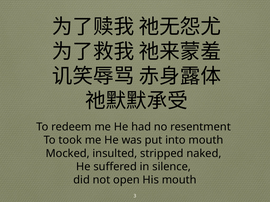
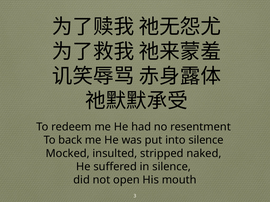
took: took -> back
into mouth: mouth -> silence
